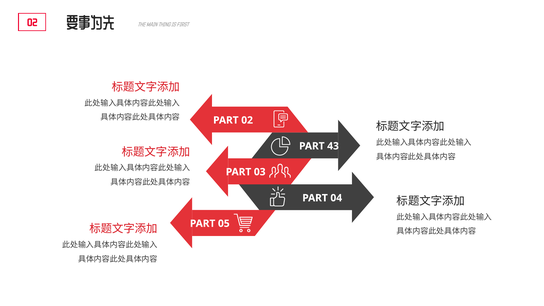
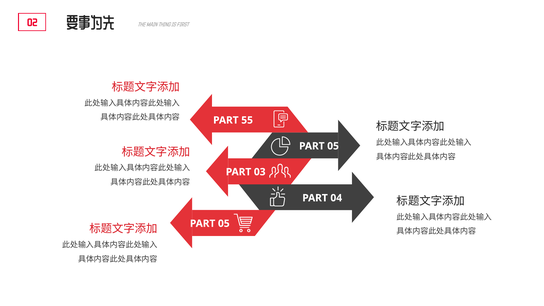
PART 02: 02 -> 55
43 at (333, 146): 43 -> 05
